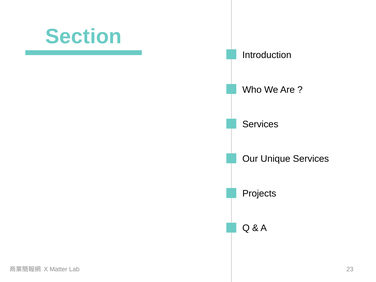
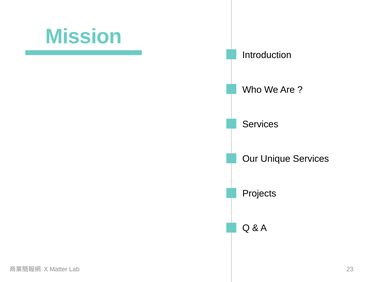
Section: Section -> Mission
